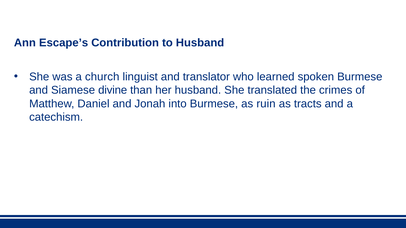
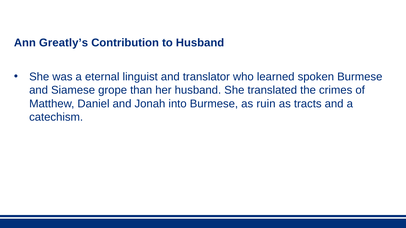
Escape’s: Escape’s -> Greatly’s
church: church -> eternal
divine: divine -> grope
